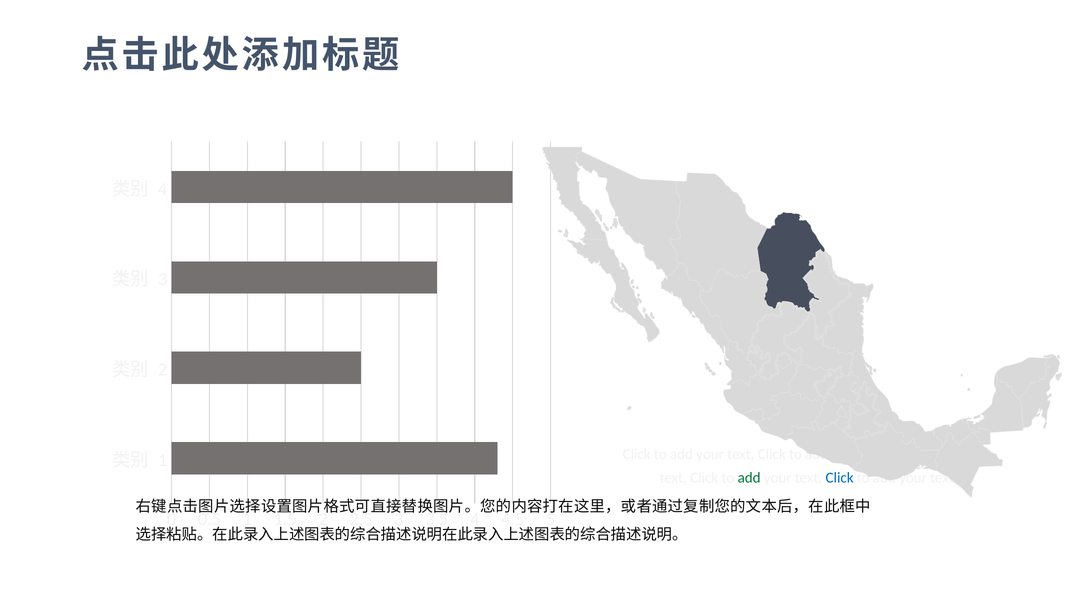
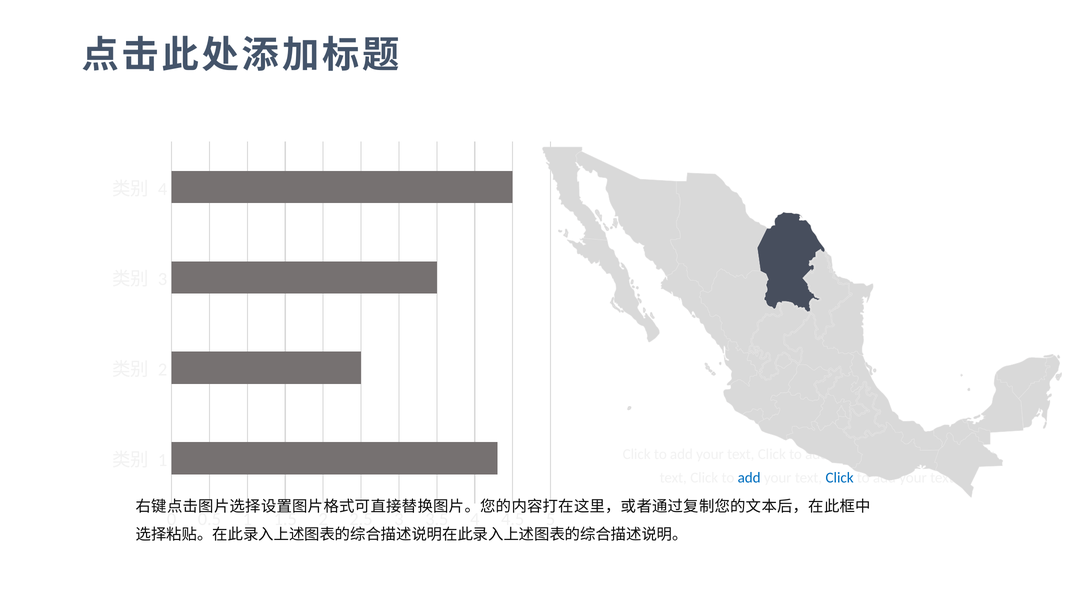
add at (749, 477) colour: green -> blue
